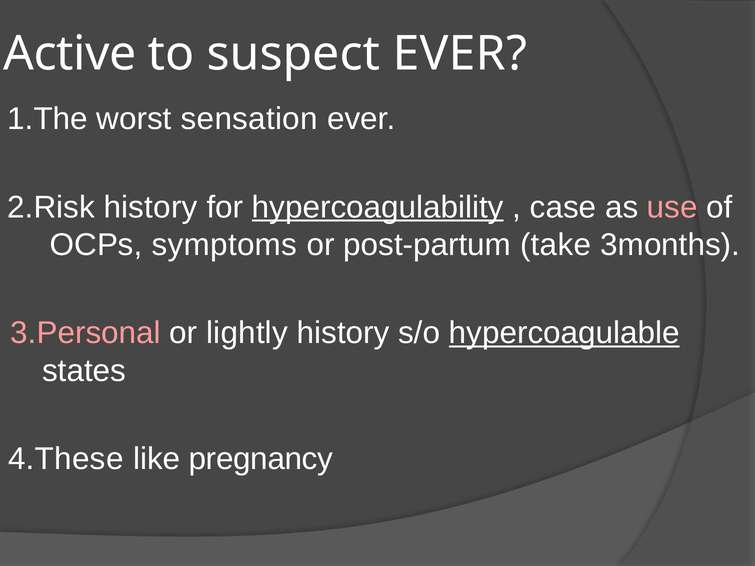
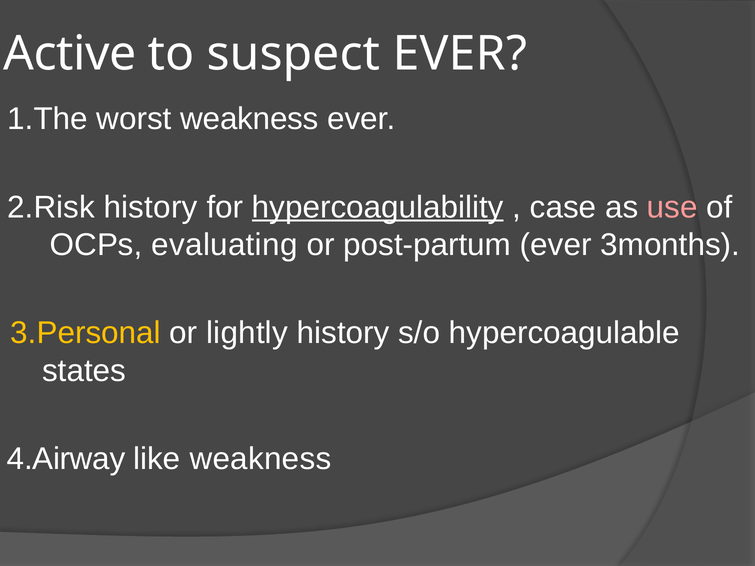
worst sensation: sensation -> weakness
symptoms: symptoms -> evaluating
post-partum take: take -> ever
3.Personal colour: pink -> yellow
hypercoagulable underline: present -> none
4.These: 4.These -> 4.Airway
like pregnancy: pregnancy -> weakness
